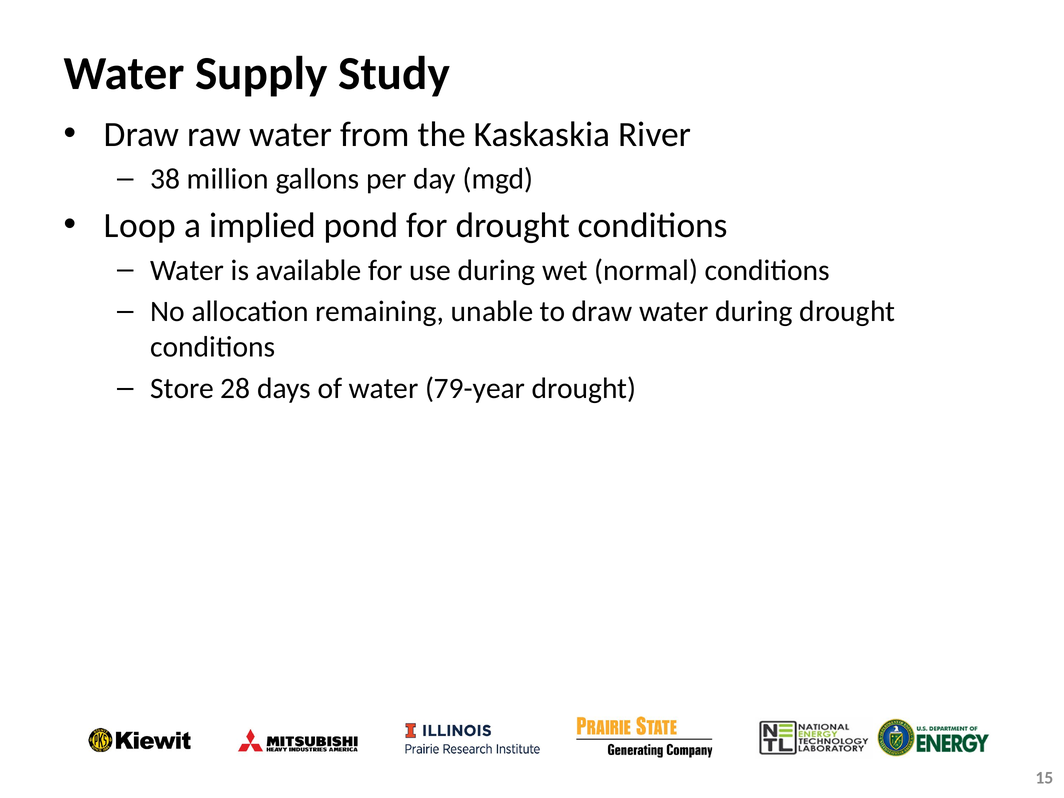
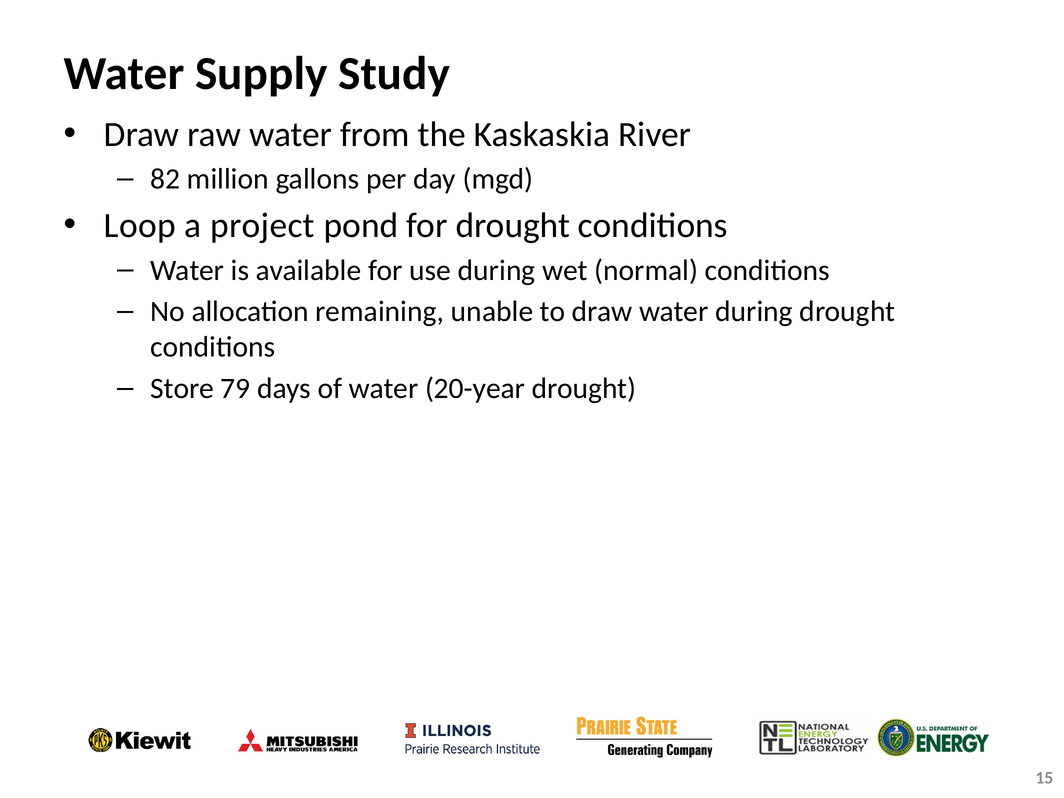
38: 38 -> 82
implied: implied -> project
28: 28 -> 79
79-year: 79-year -> 20-year
